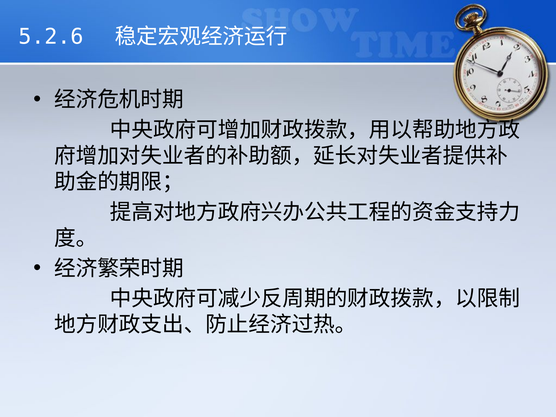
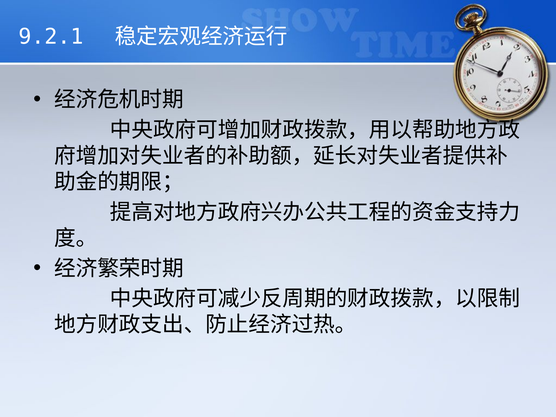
5.2.6: 5.2.6 -> 9.2.1
